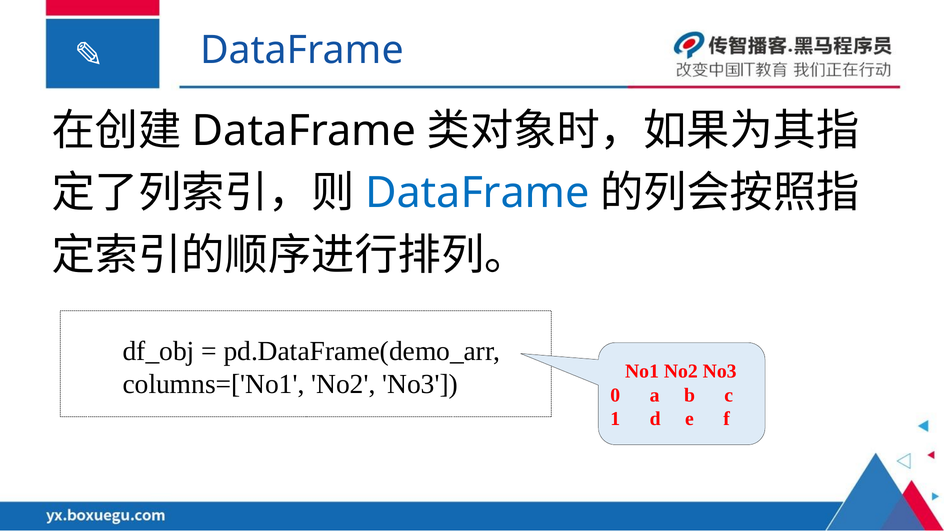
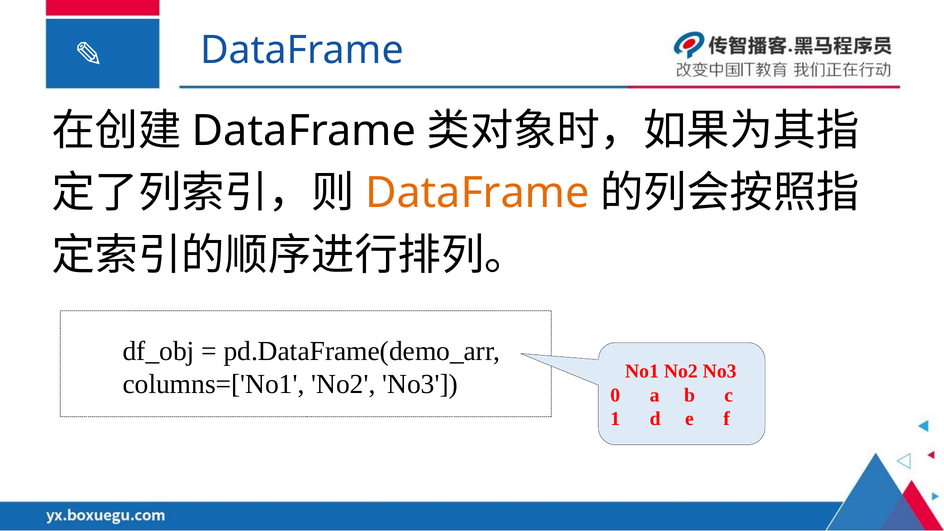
DataFrame at (477, 193) colour: blue -> orange
